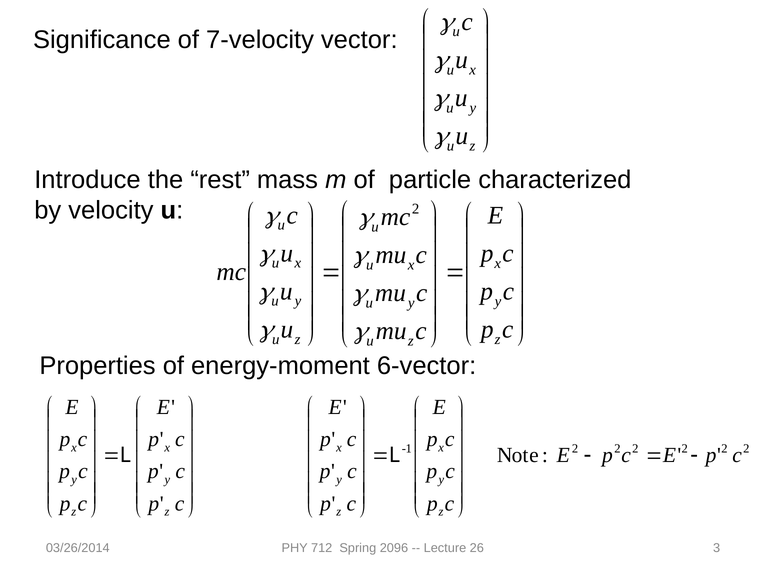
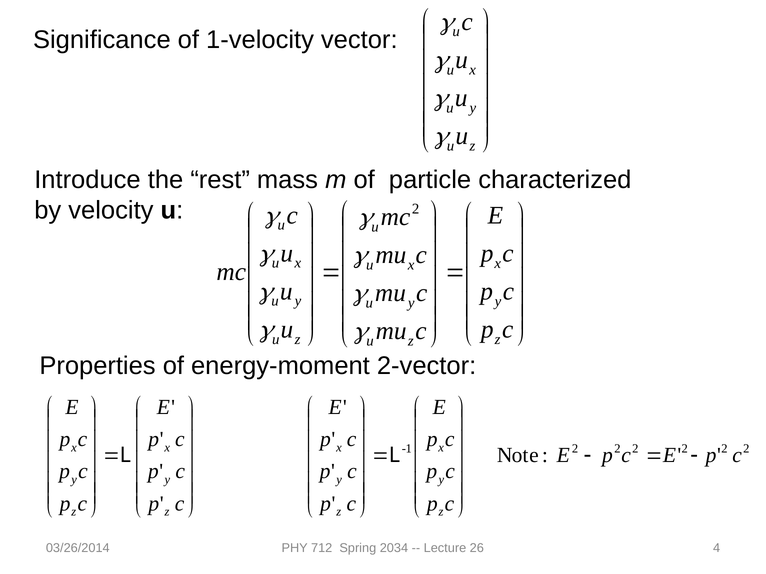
7-velocity: 7-velocity -> 1-velocity
6-vector: 6-vector -> 2-vector
2096: 2096 -> 2034
3: 3 -> 4
